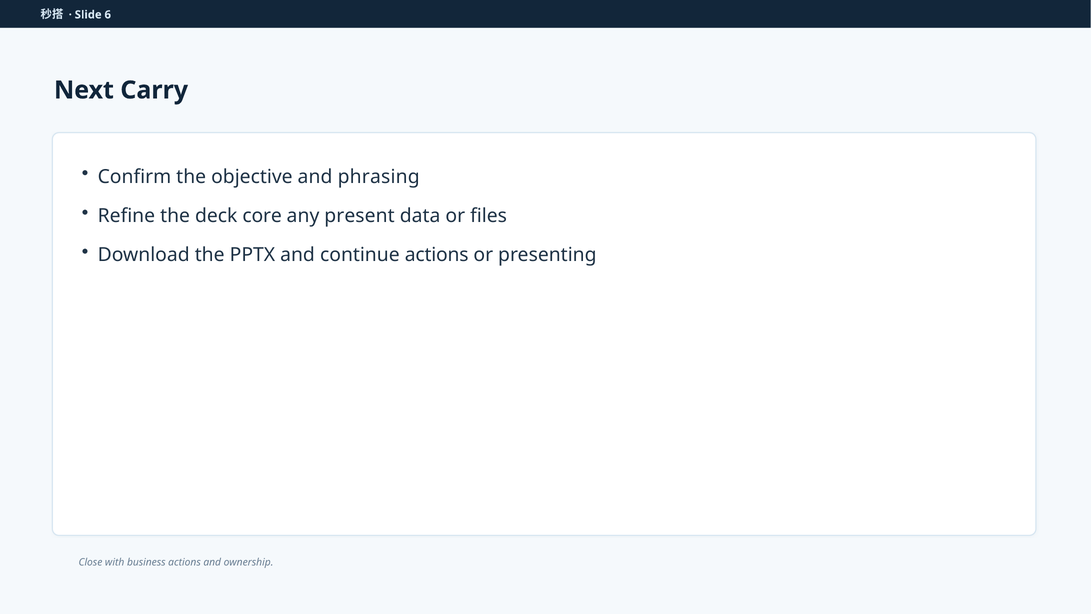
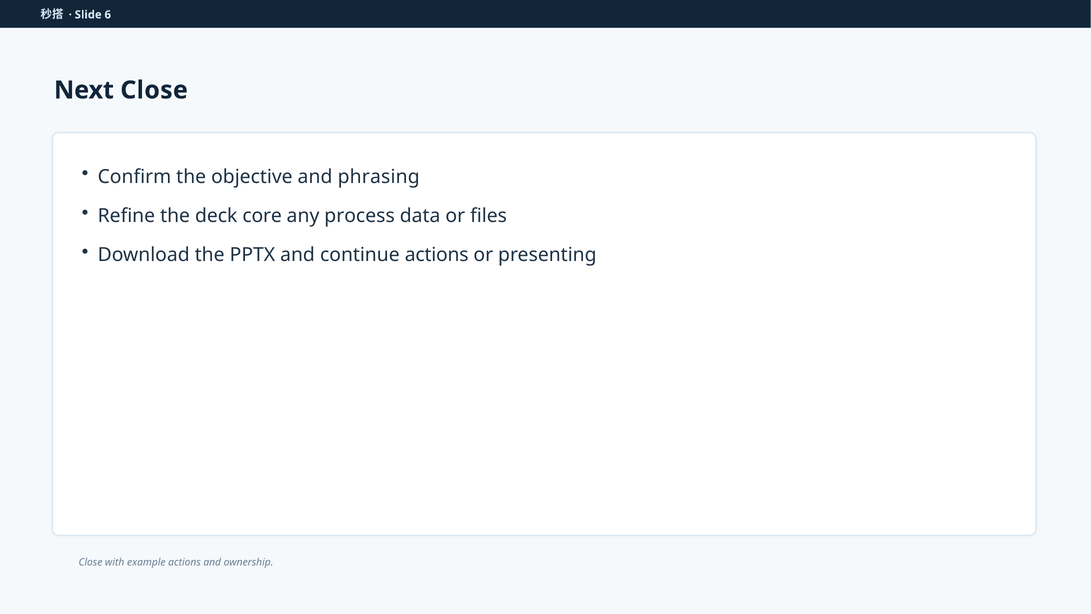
Next Carry: Carry -> Close
present: present -> process
business: business -> example
